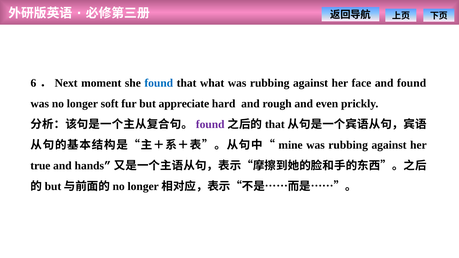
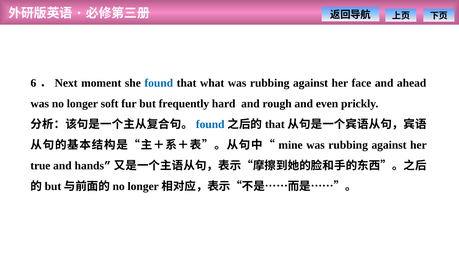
and found: found -> ahead
appreciate: appreciate -> frequently
found at (210, 125) colour: purple -> blue
